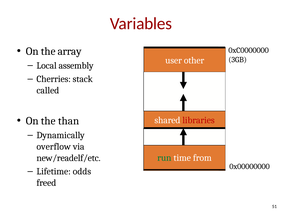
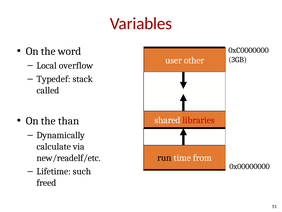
array: array -> word
assembly: assembly -> overflow
Cherries: Cherries -> Typedef
overflow: overflow -> calculate
run colour: green -> black
odds: odds -> such
